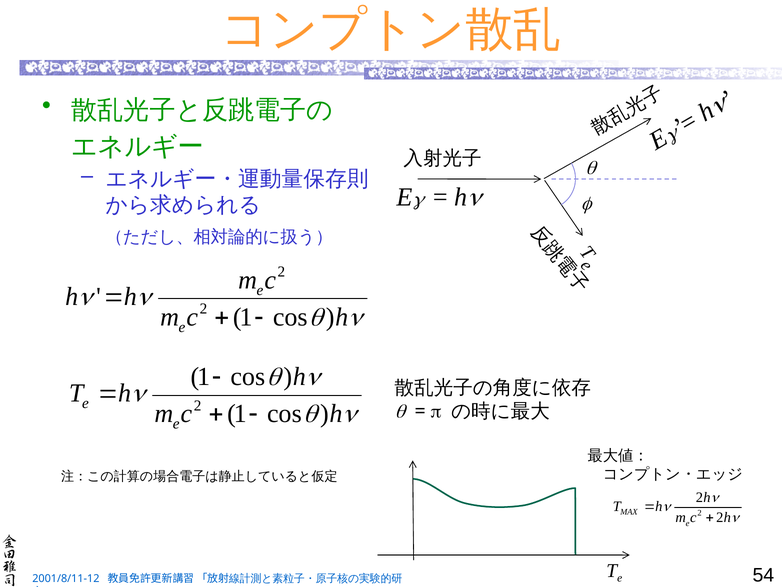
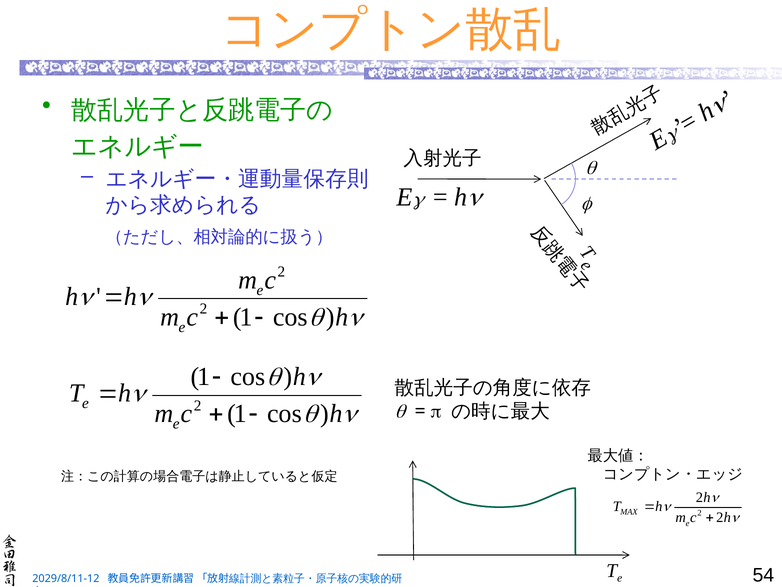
2001/8/11-12: 2001/8/11-12 -> 2029/8/11-12
